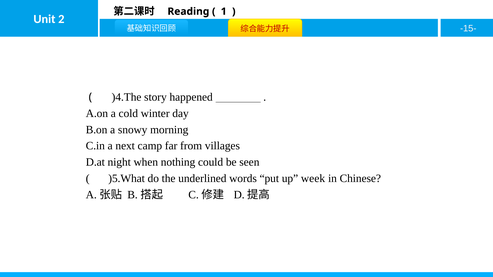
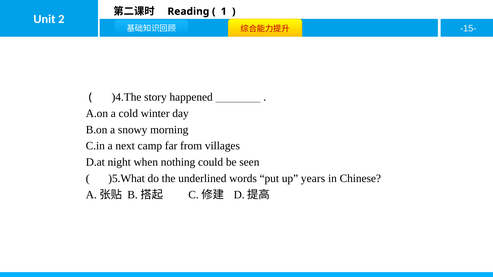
week: week -> years
